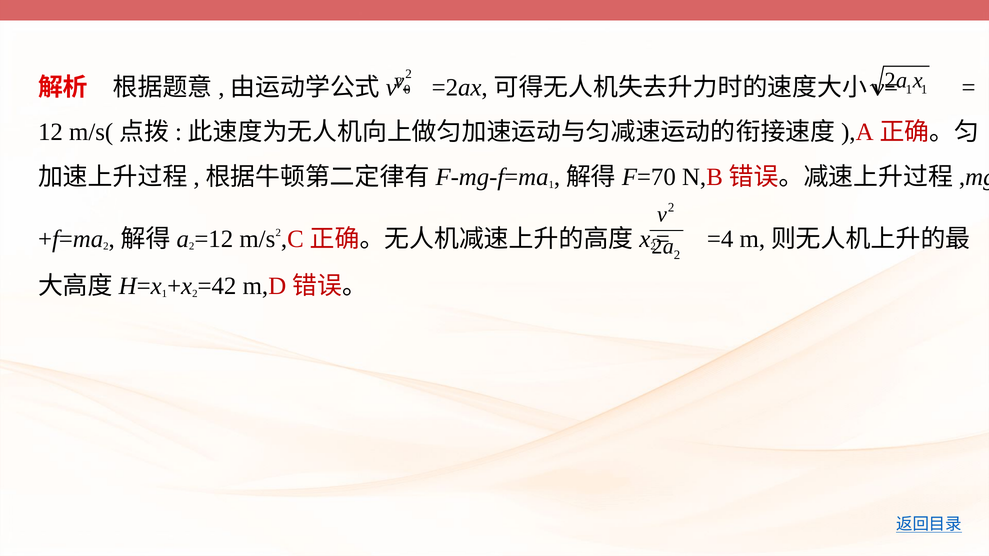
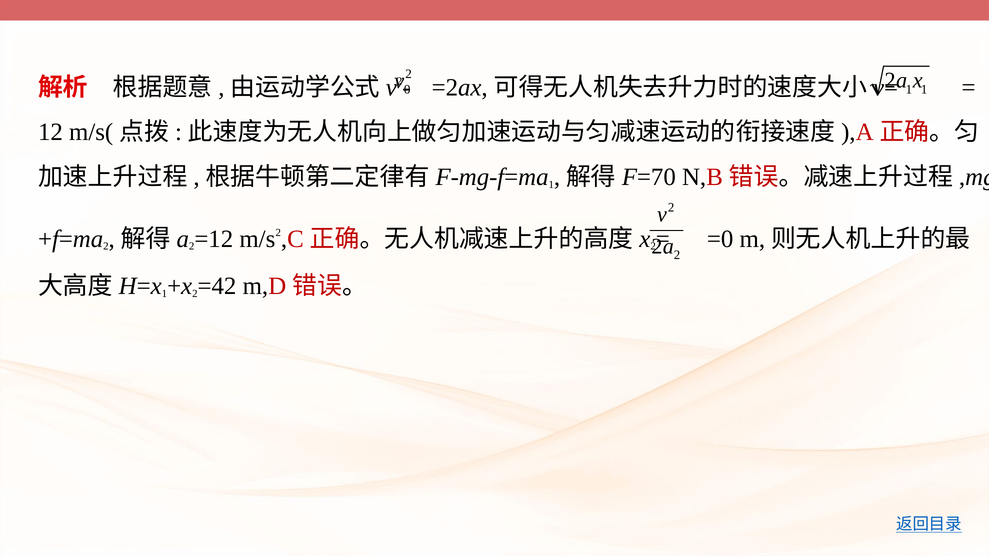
=4: =4 -> =0
